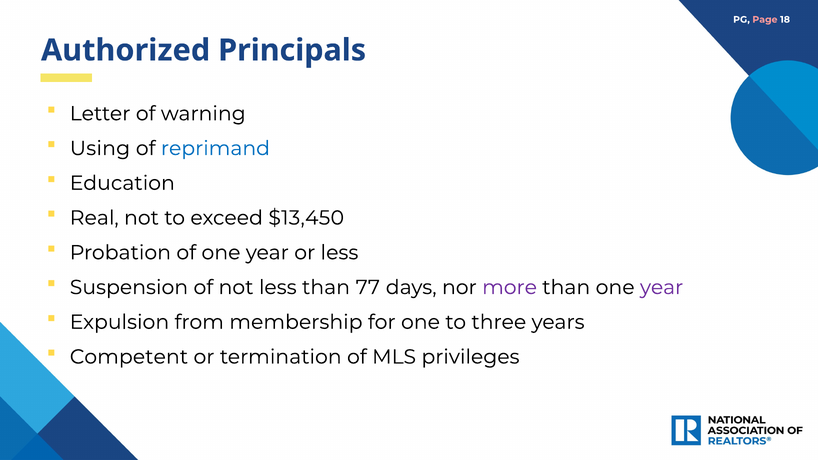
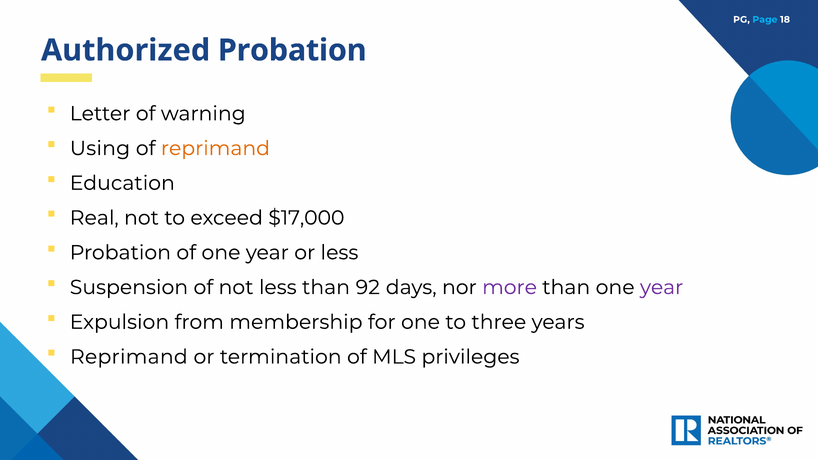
Page colour: pink -> light blue
Authorized Principals: Principals -> Probation
reprimand at (215, 148) colour: blue -> orange
$13,450: $13,450 -> $17,000
77: 77 -> 92
Competent at (129, 357): Competent -> Reprimand
